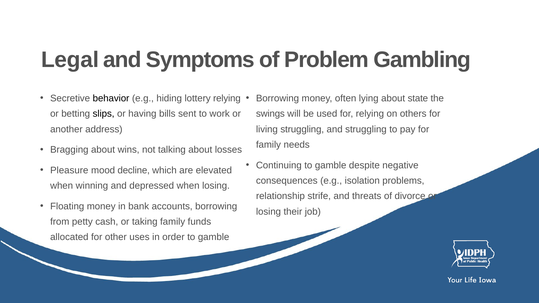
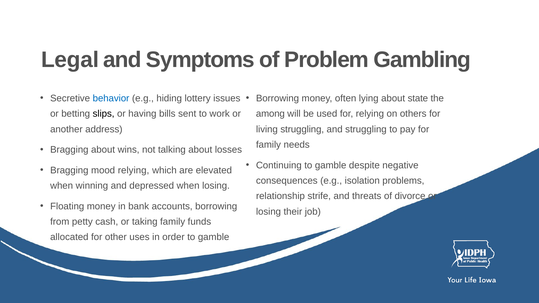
behavior colour: black -> blue
lottery relying: relying -> issues
swings: swings -> among
Pleasure at (69, 170): Pleasure -> Bragging
mood decline: decline -> relying
